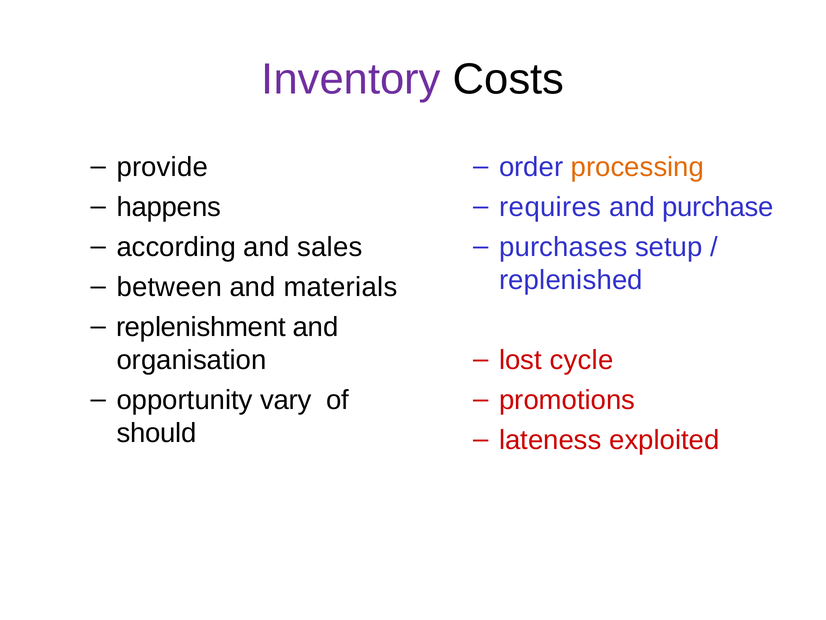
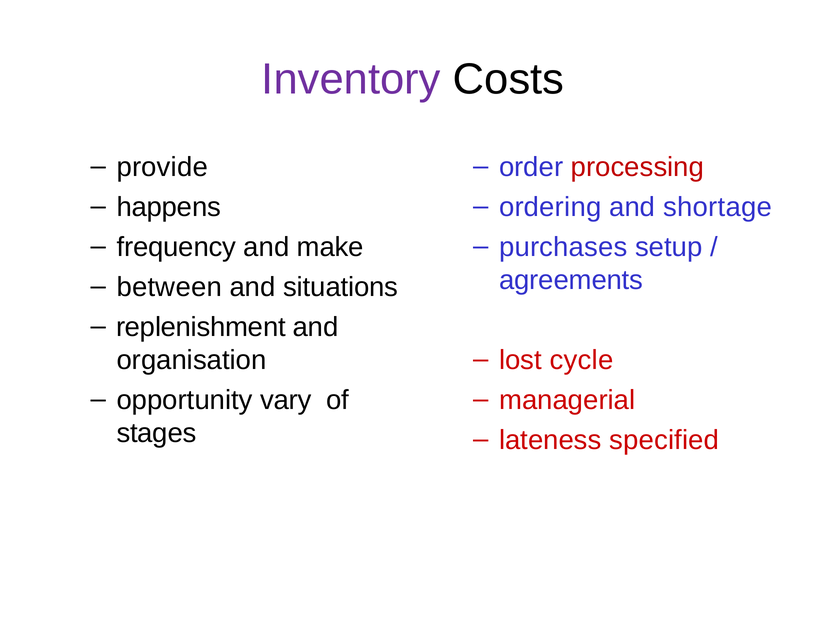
processing colour: orange -> red
requires: requires -> ordering
purchase: purchase -> shortage
according: according -> frequency
sales: sales -> make
replenished: replenished -> agreements
materials: materials -> situations
promotions: promotions -> managerial
should: should -> stages
exploited: exploited -> specified
